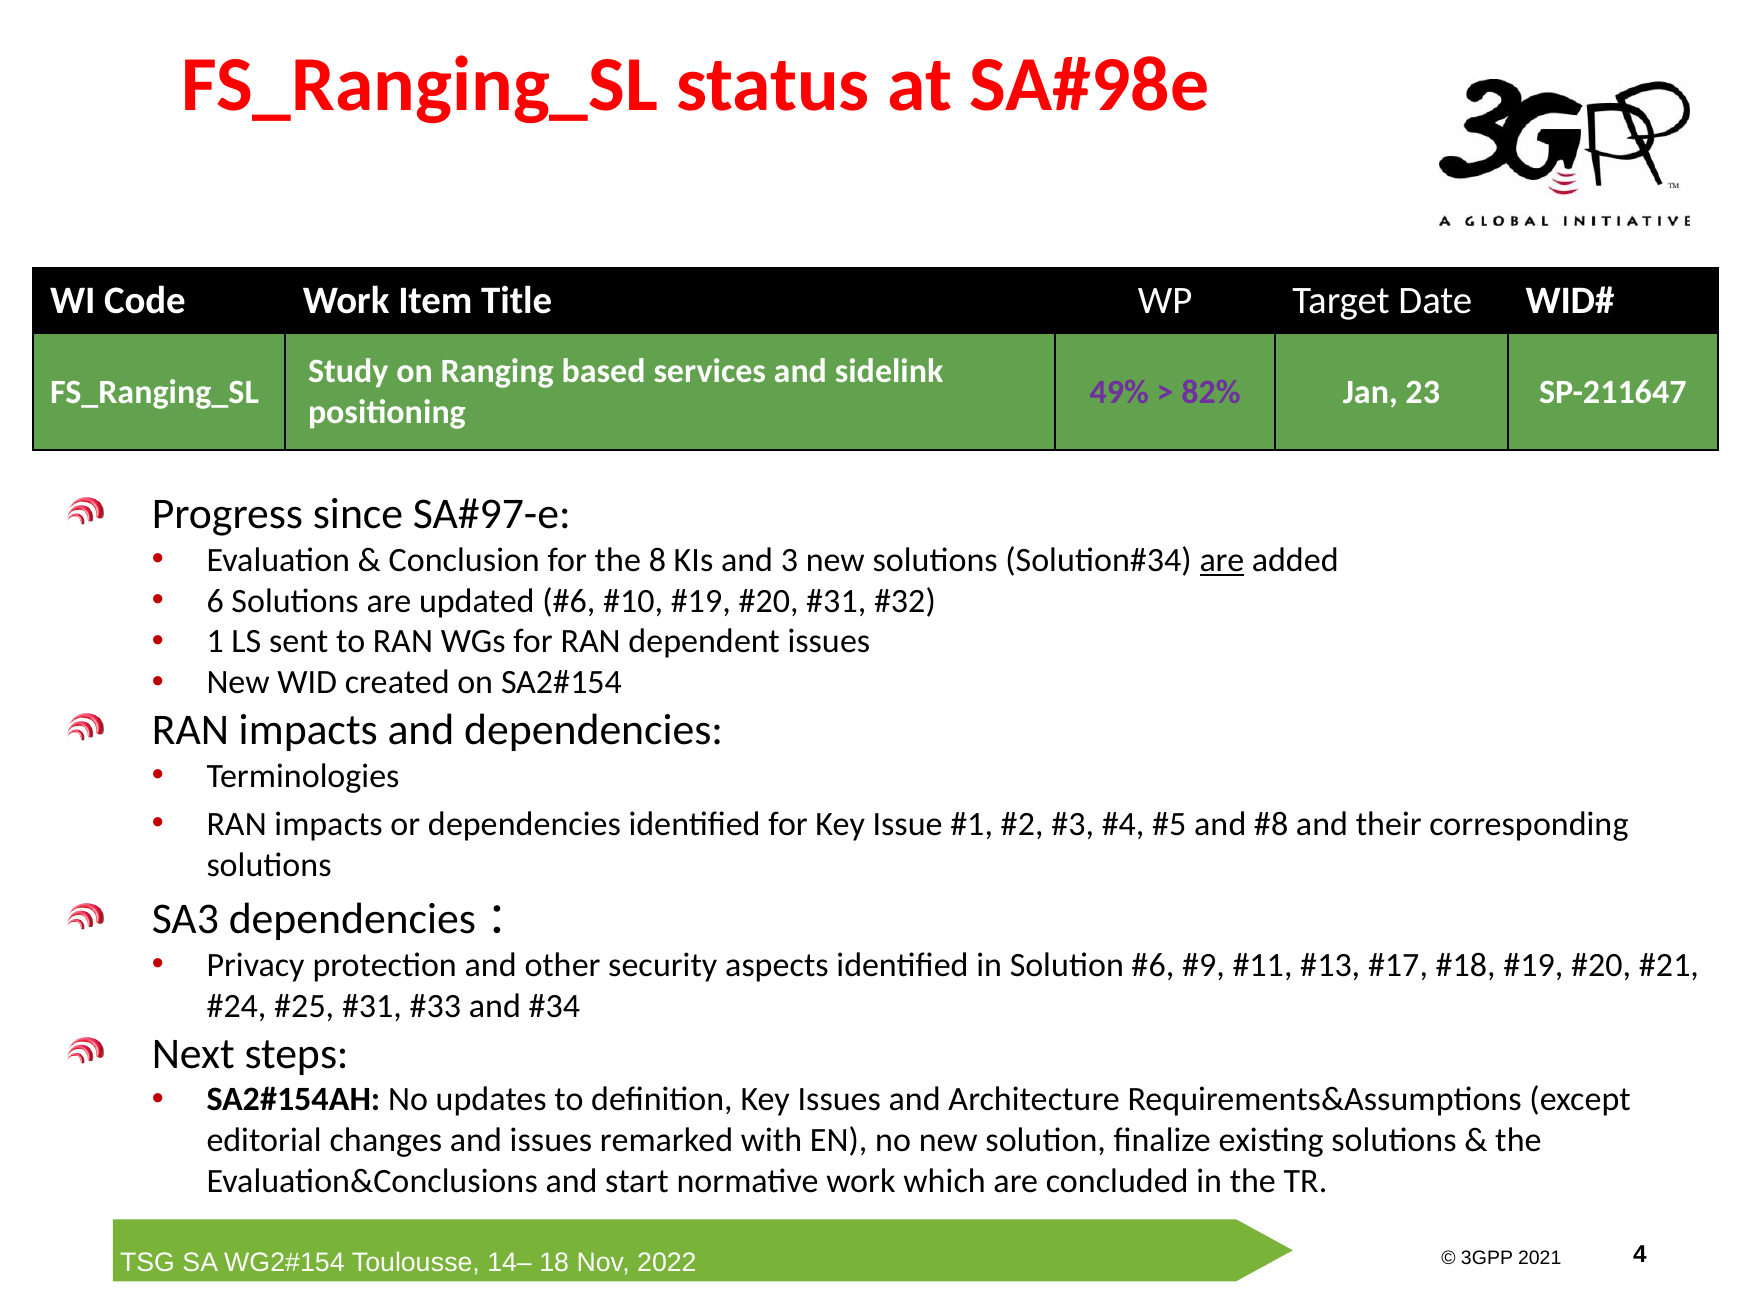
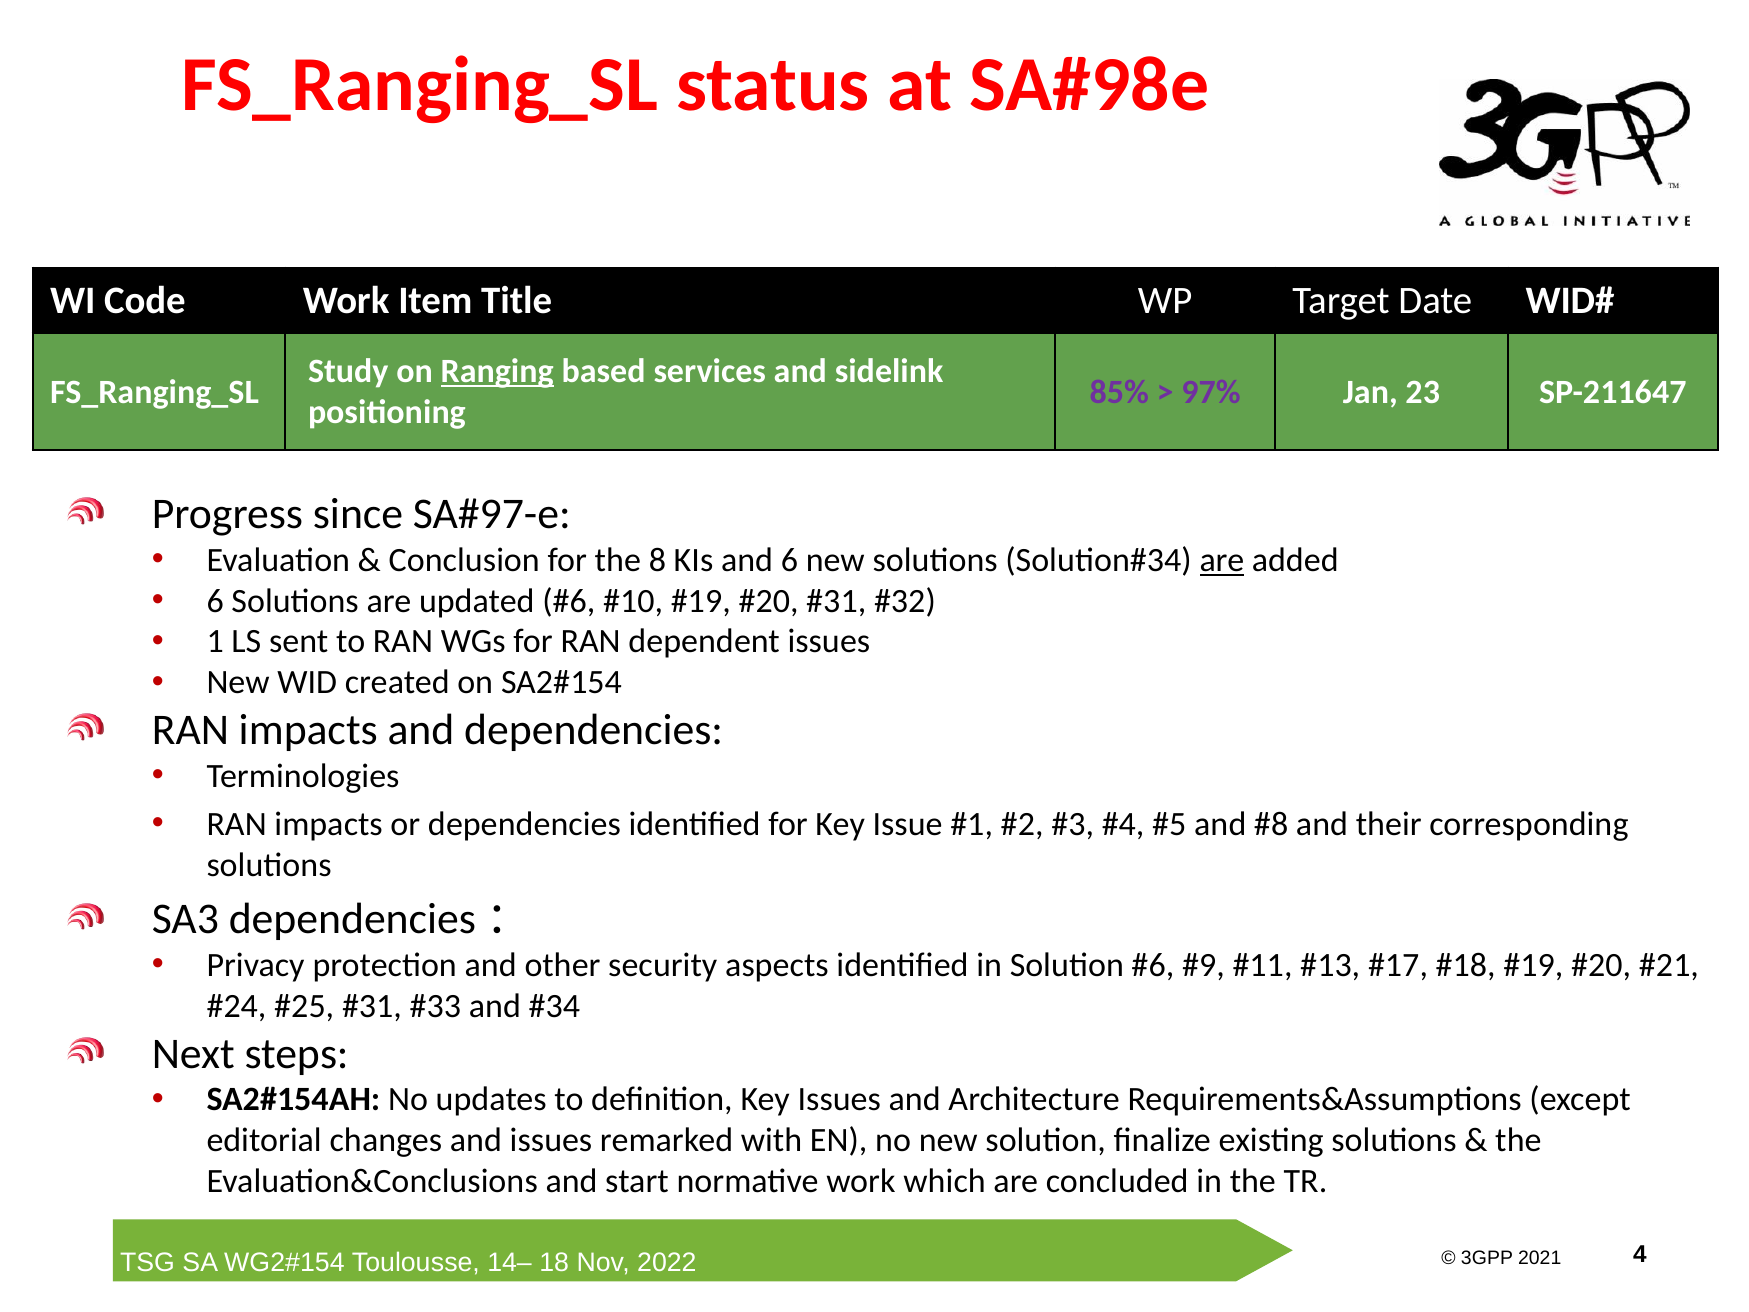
Ranging underline: none -> present
49%: 49% -> 85%
82%: 82% -> 97%
and 3: 3 -> 6
